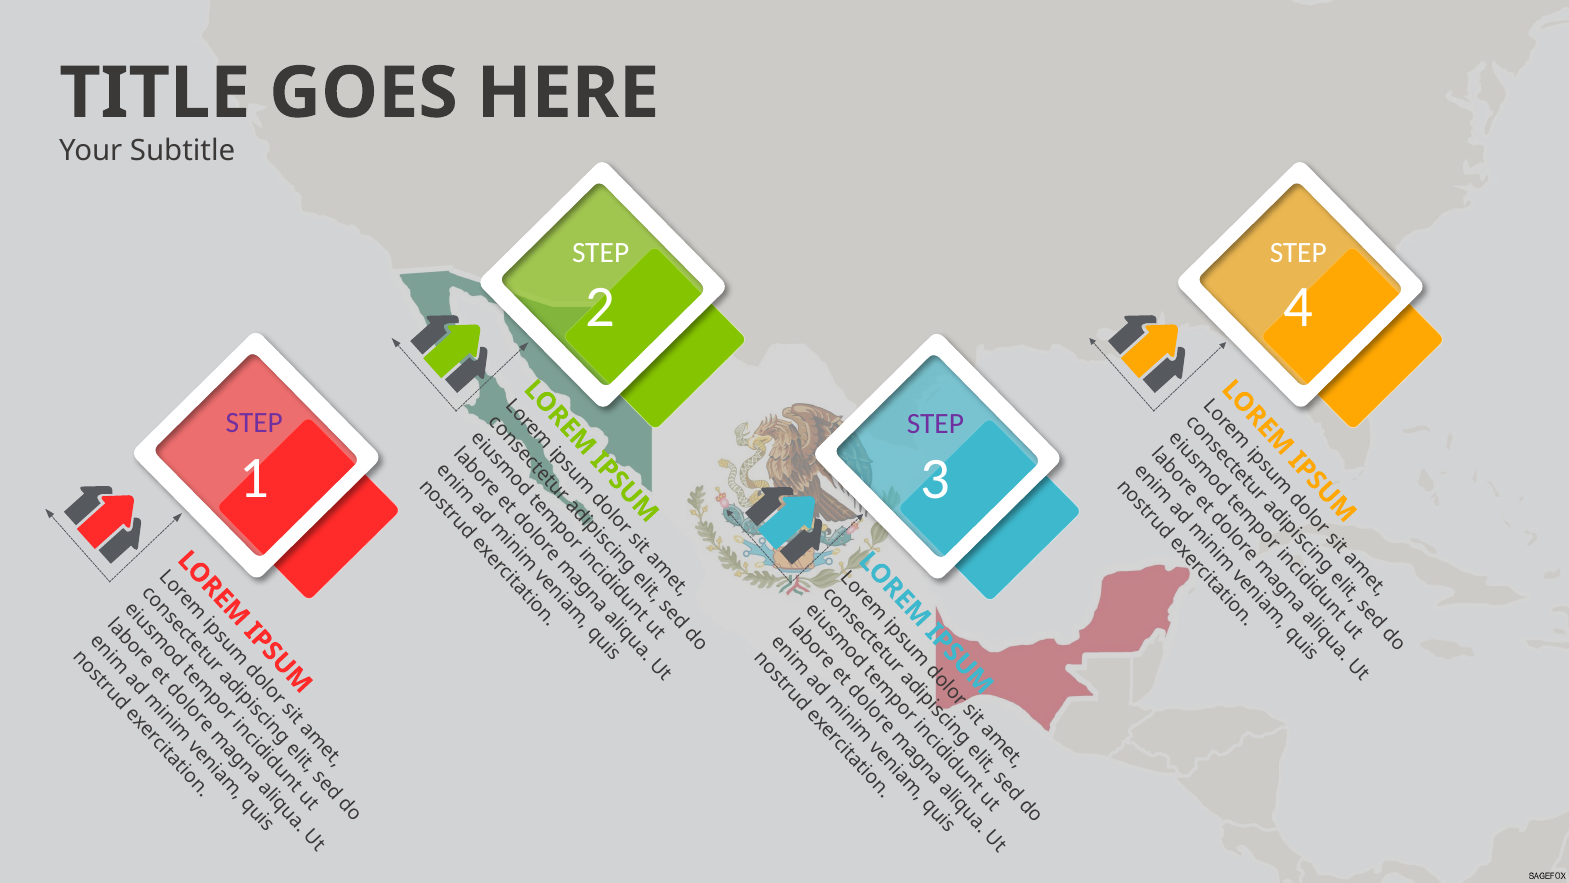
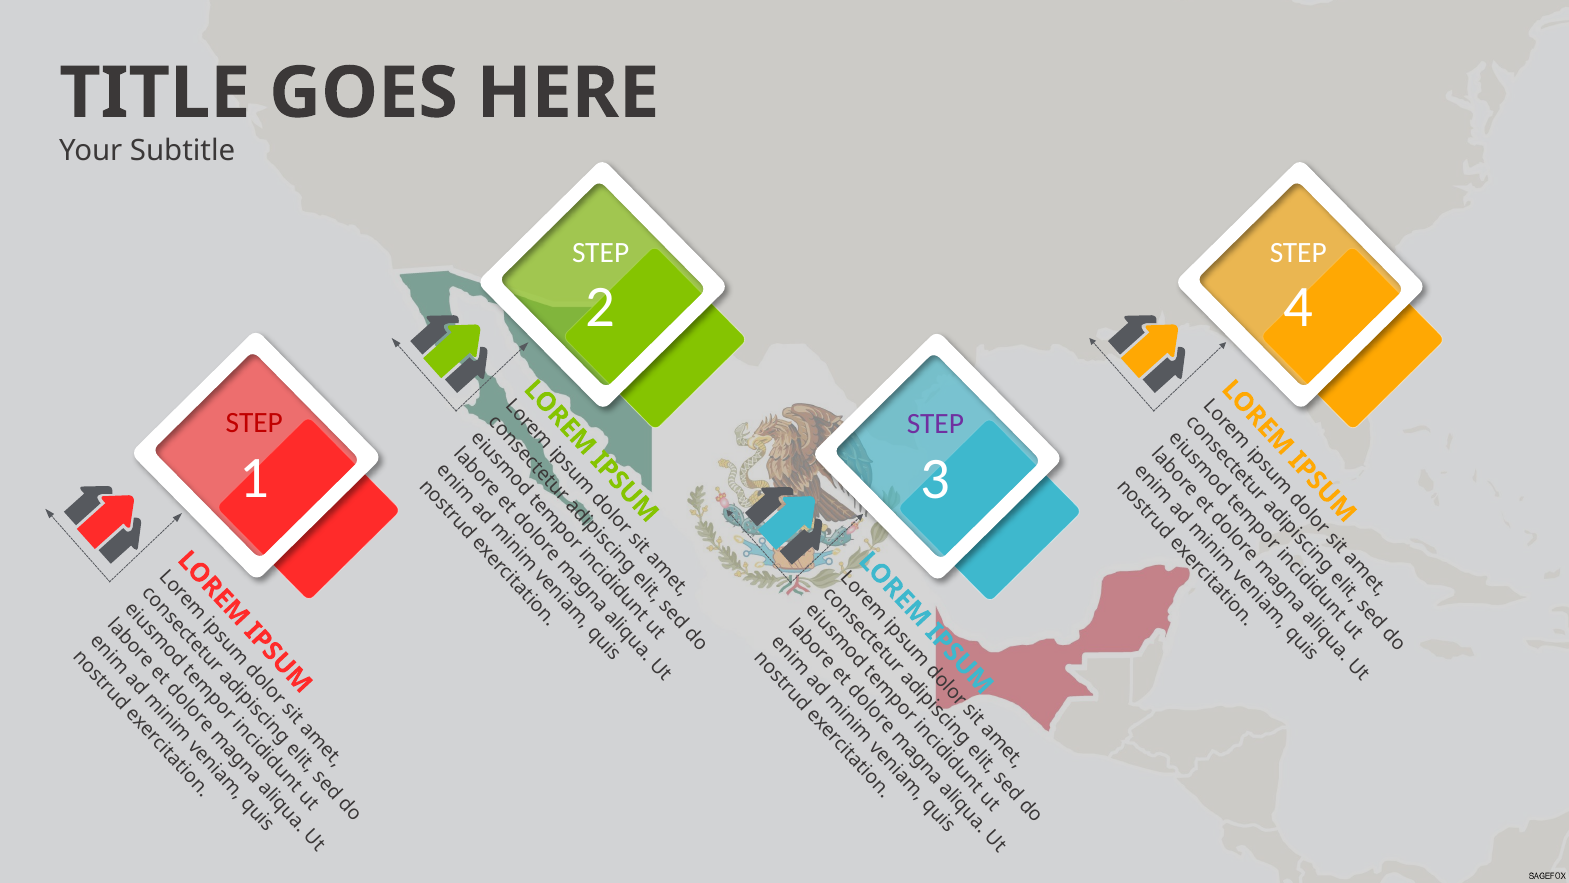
STEP at (254, 423) colour: purple -> red
